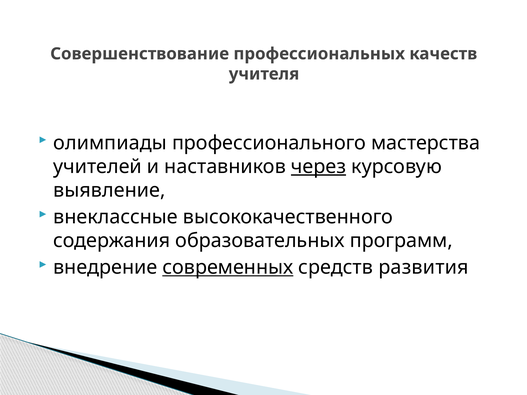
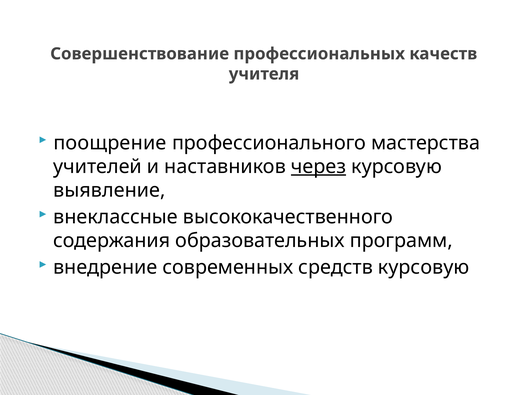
олимпиады: олимпиады -> поощрение
современных underline: present -> none
средств развития: развития -> курсовую
